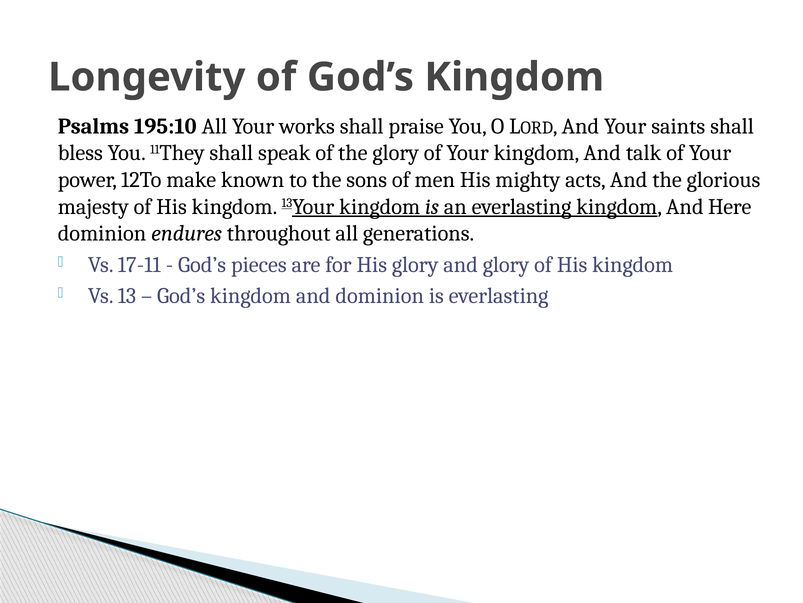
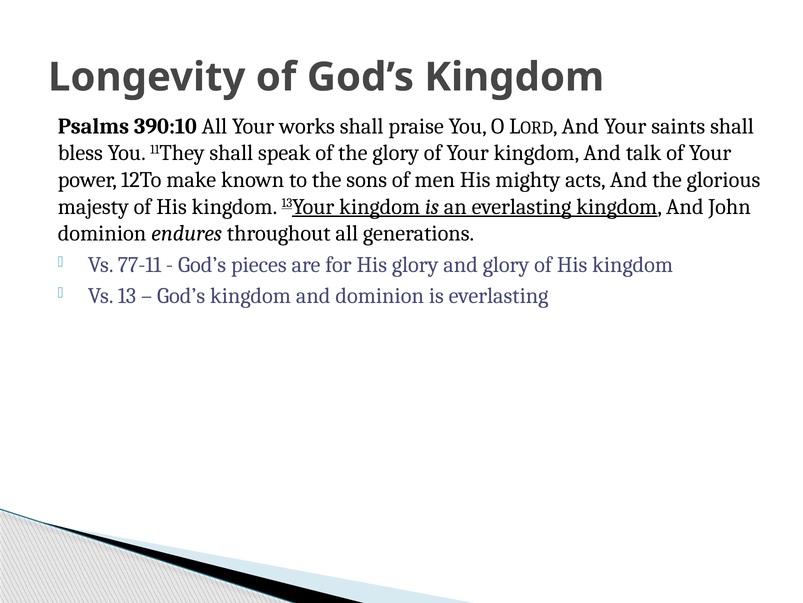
195:10: 195:10 -> 390:10
Here: Here -> John
17-11: 17-11 -> 77-11
